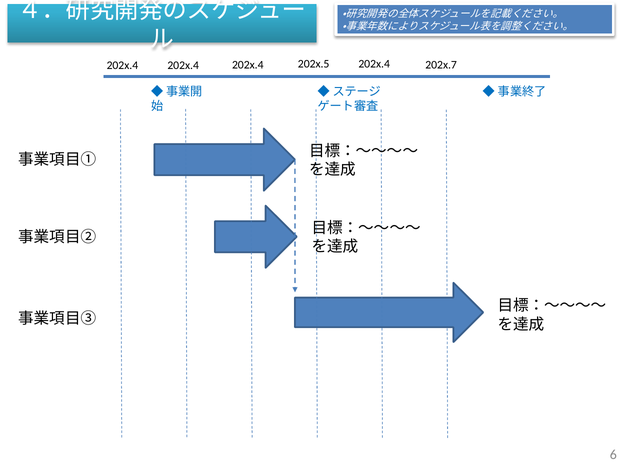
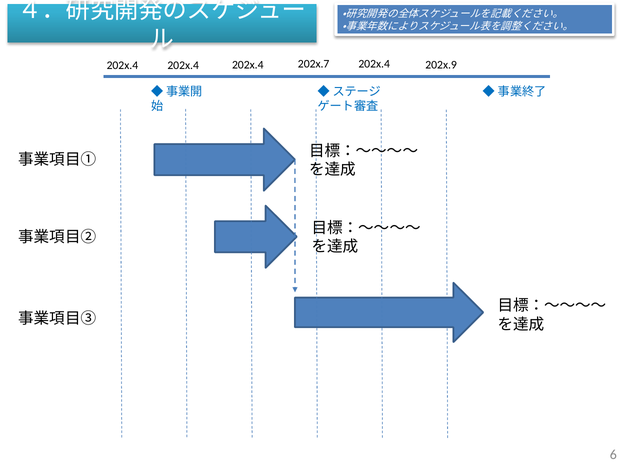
202x.5: 202x.5 -> 202x.7
202x.7: 202x.7 -> 202x.9
